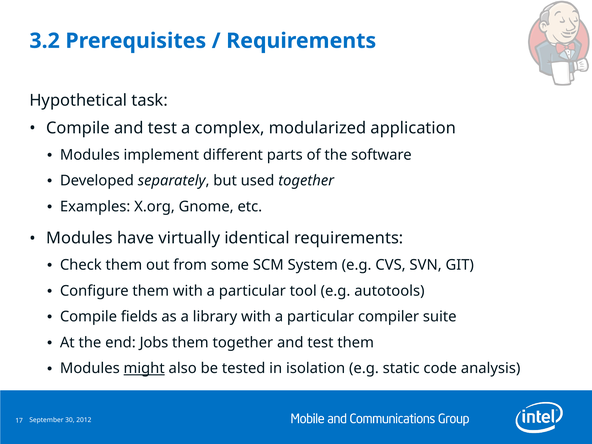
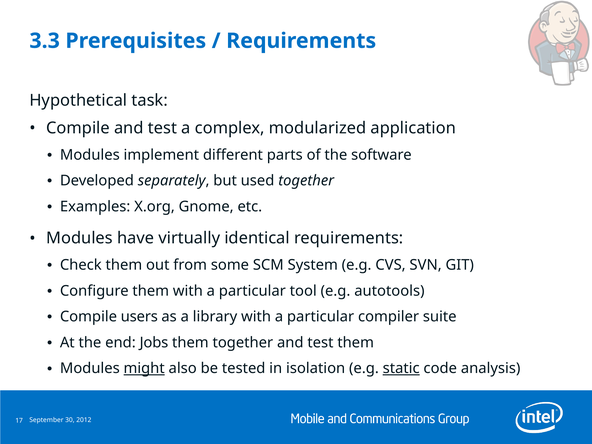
3.2: 3.2 -> 3.3
fields: fields -> users
static underline: none -> present
